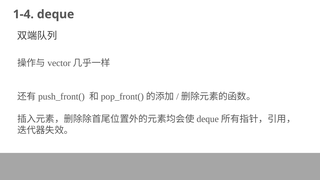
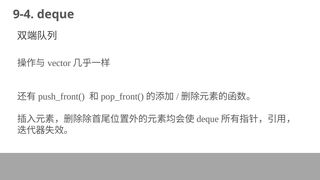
1-4: 1-4 -> 9-4
